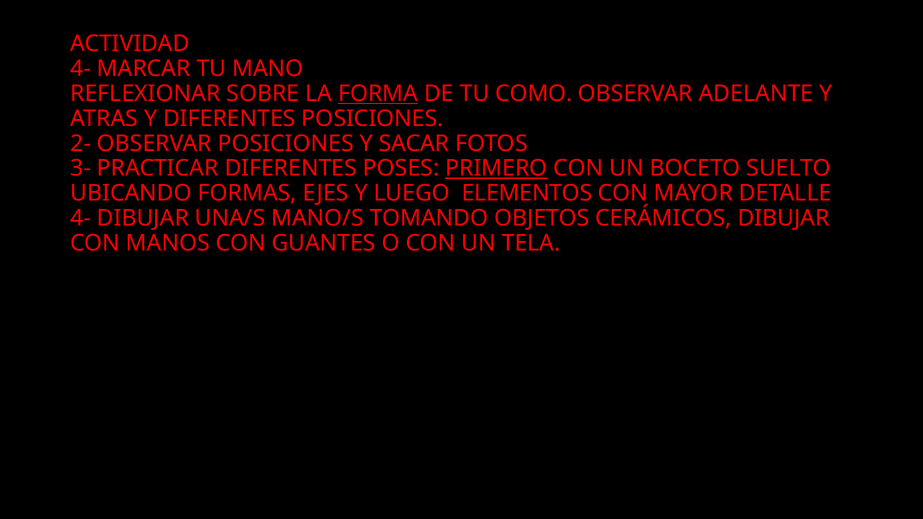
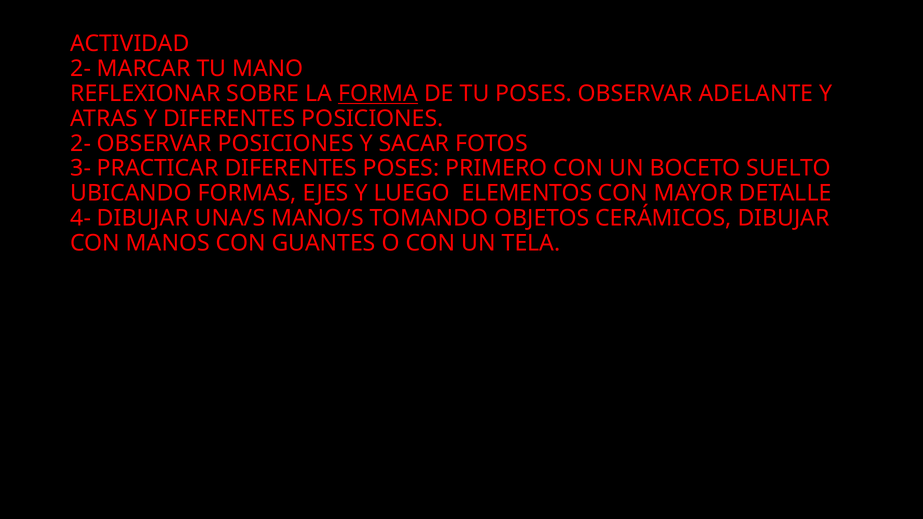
4- at (81, 69): 4- -> 2-
TU COMO: COMO -> POSES
PRIMERO underline: present -> none
